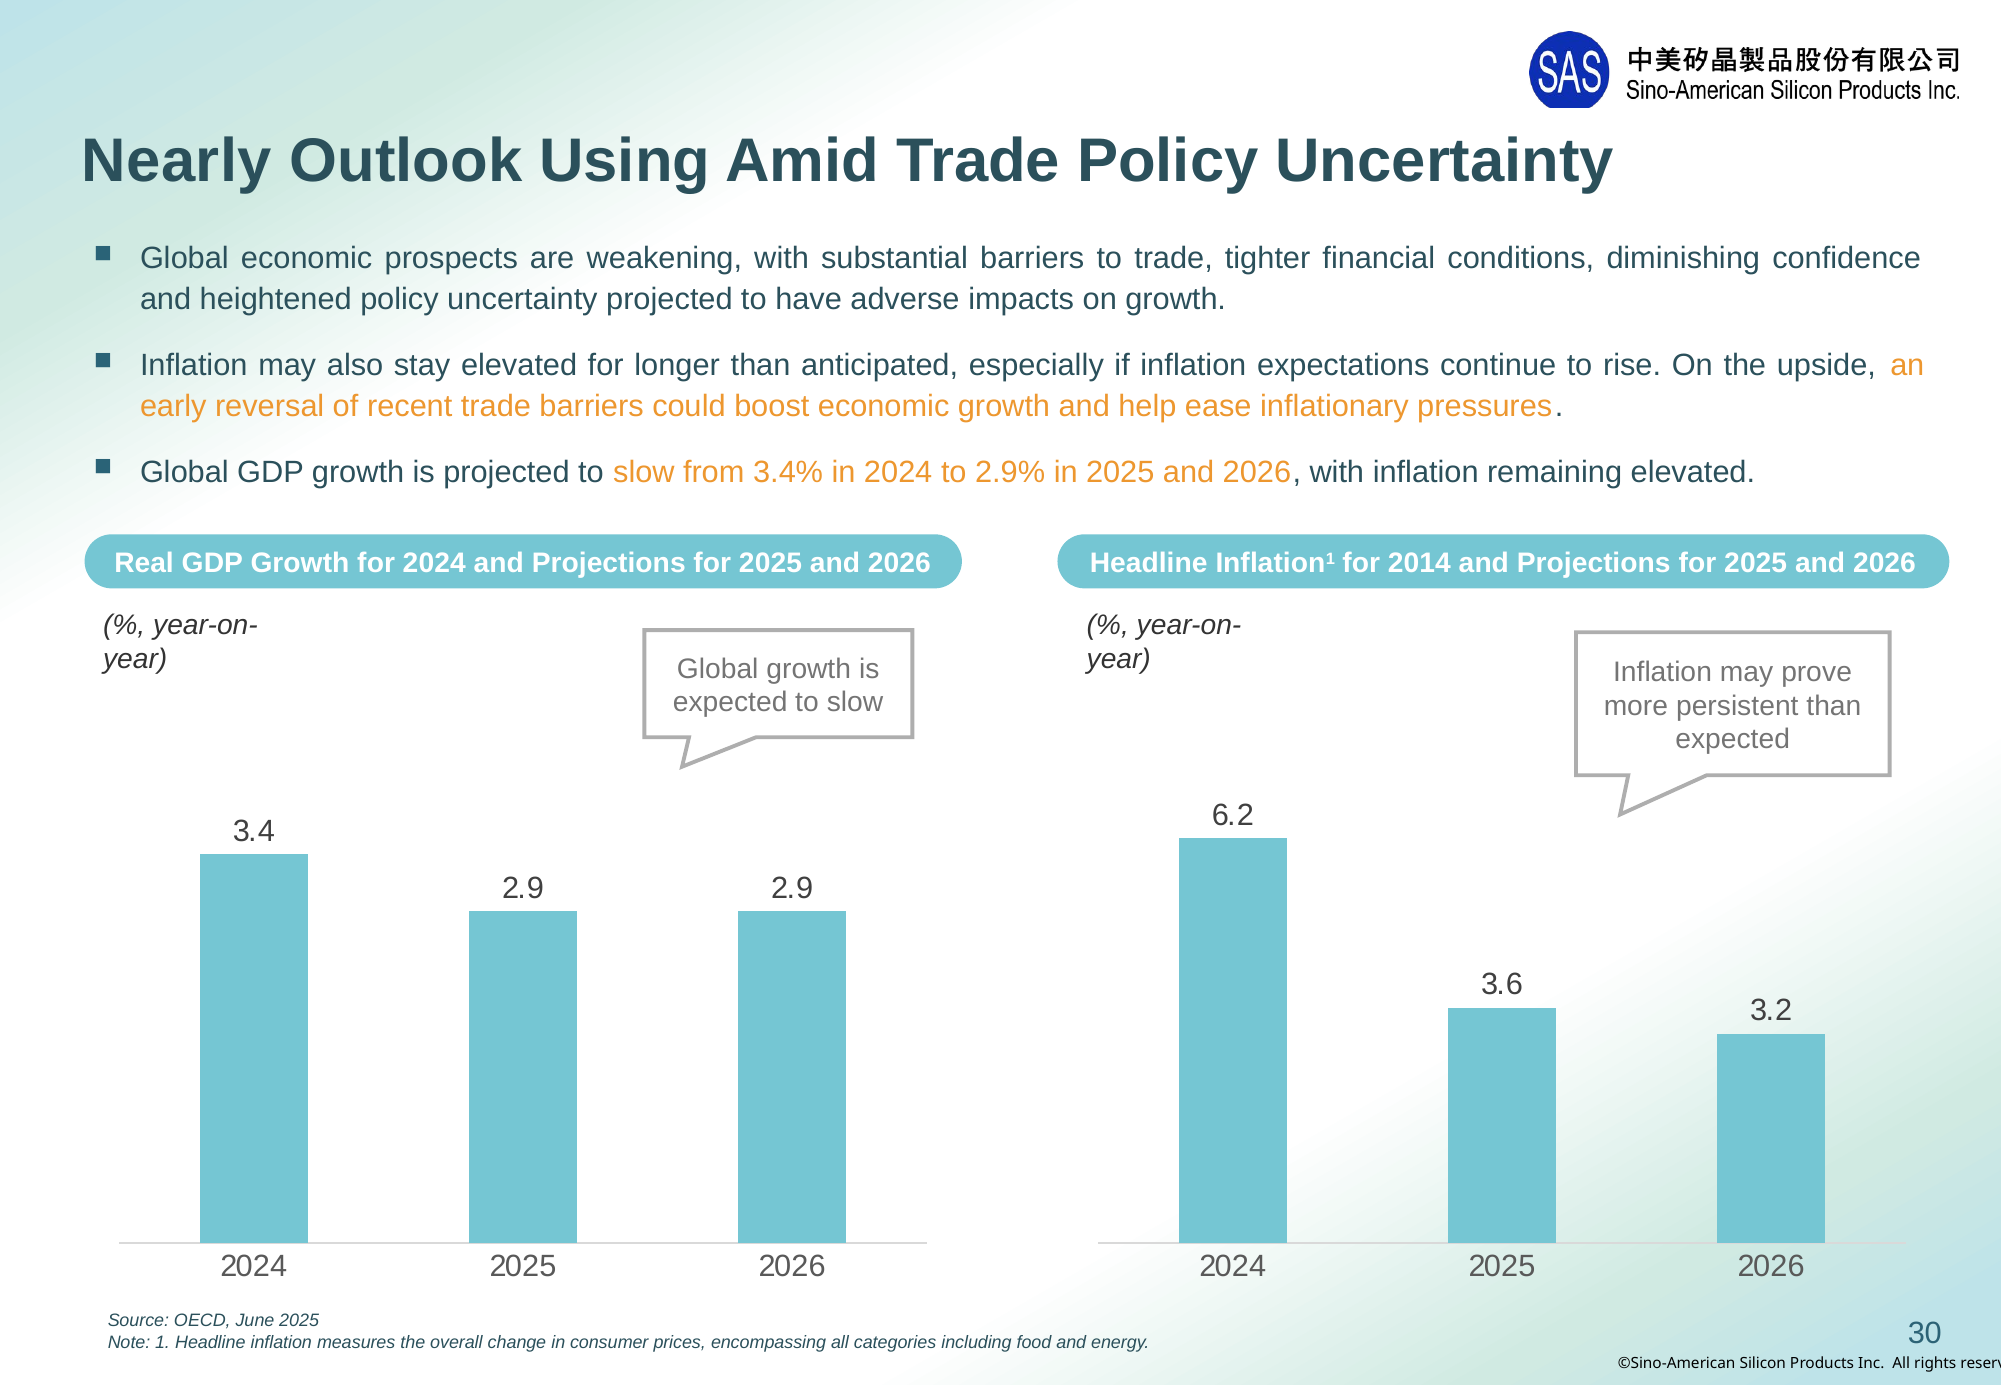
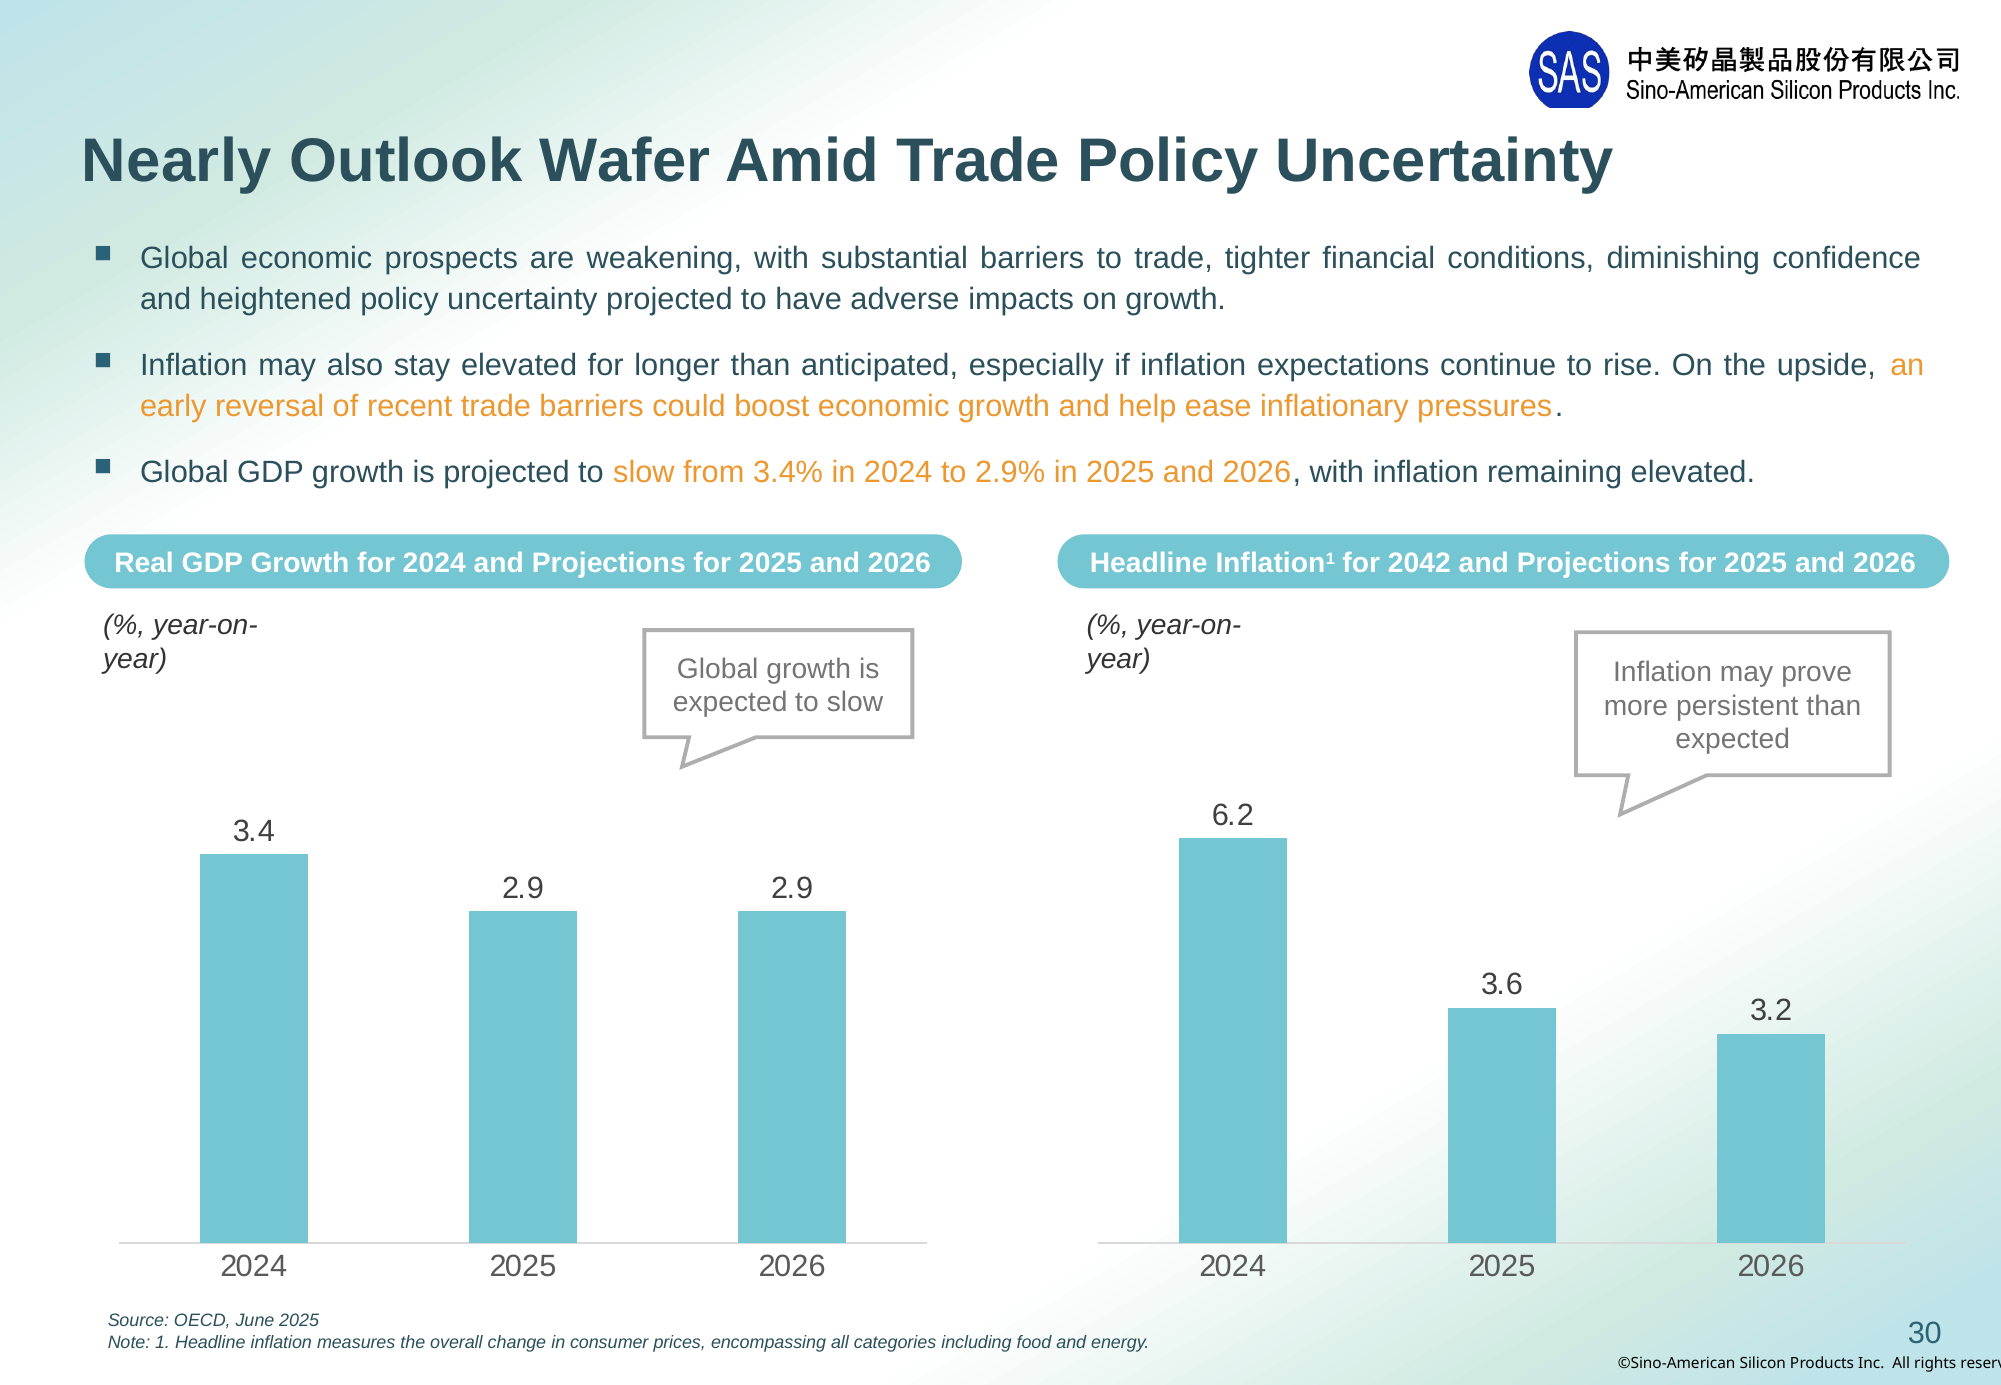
Using: Using -> Wafer
2014: 2014 -> 2042
